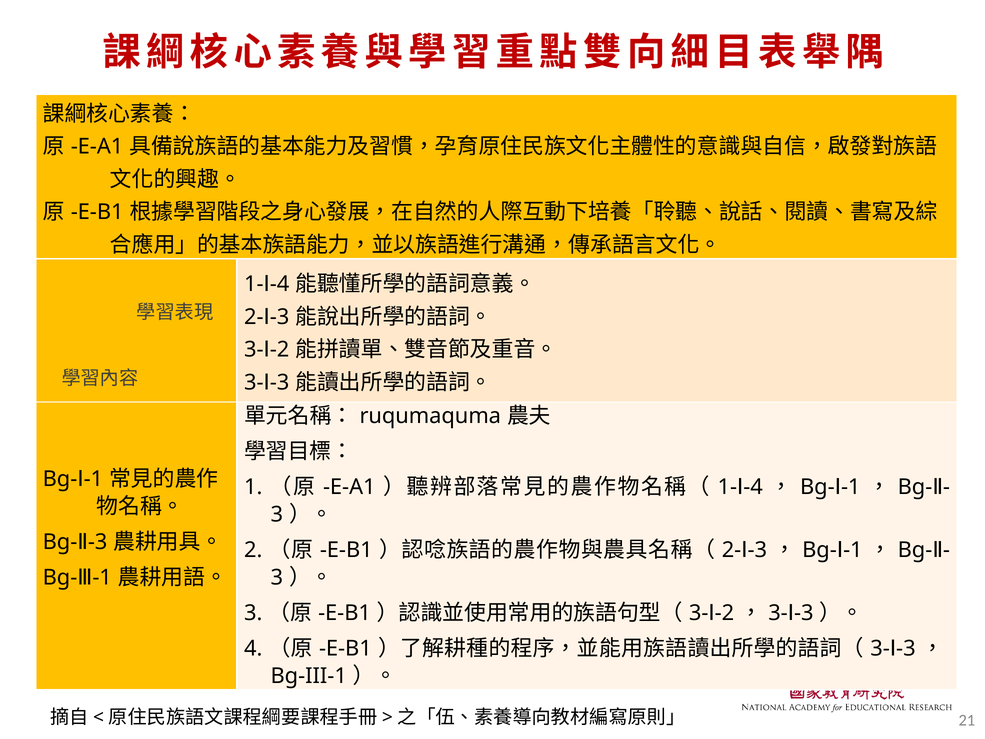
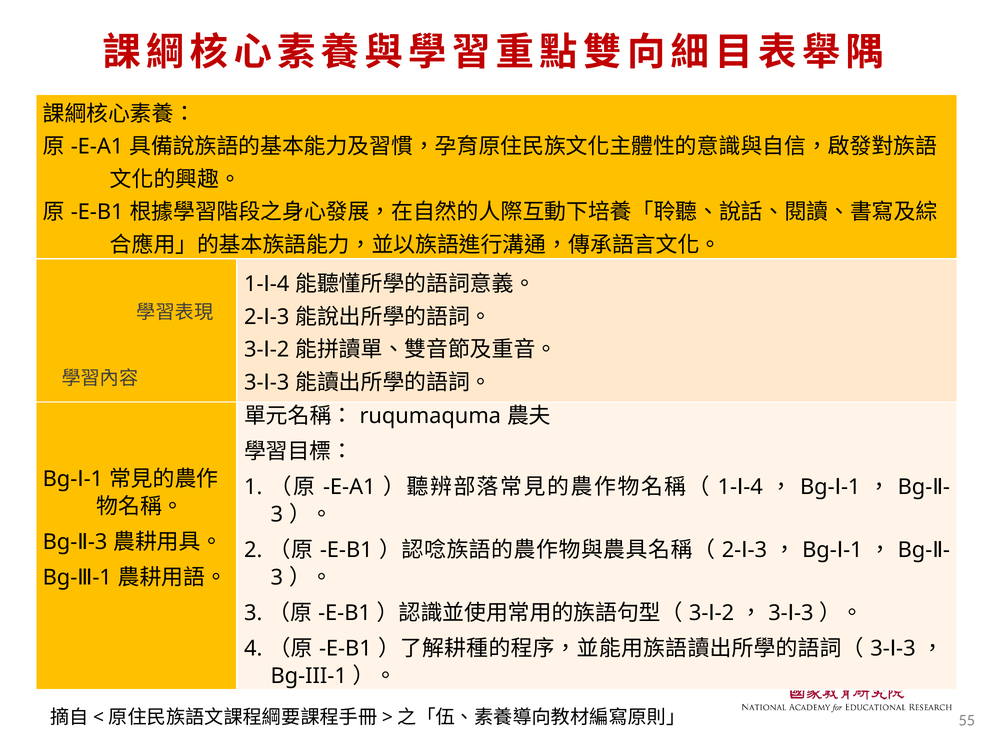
21: 21 -> 55
